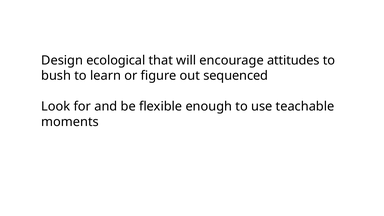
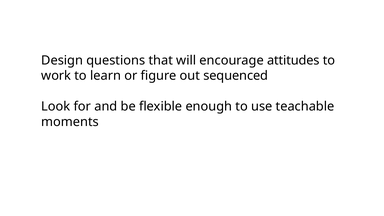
ecological: ecological -> questions
bush: bush -> work
